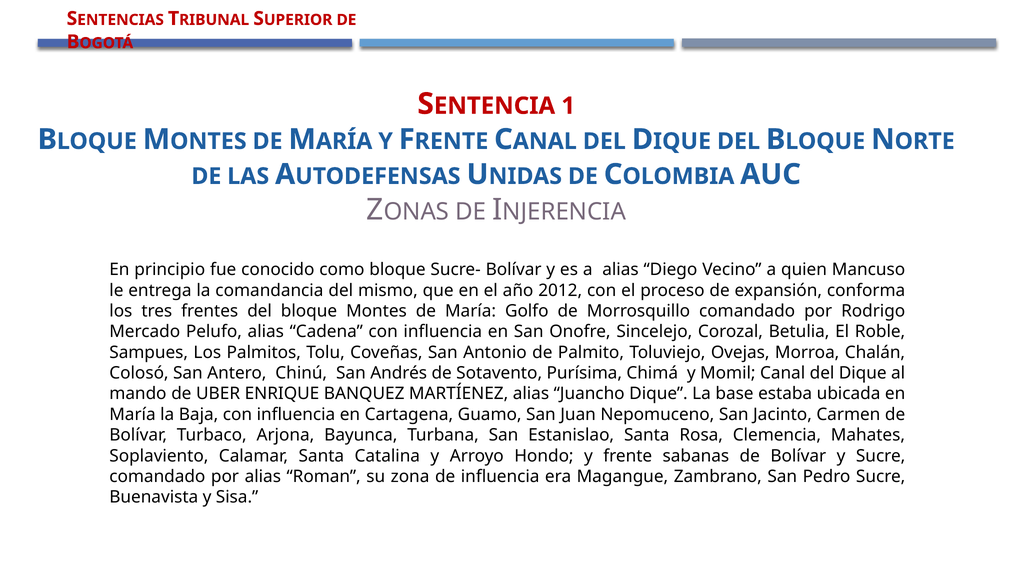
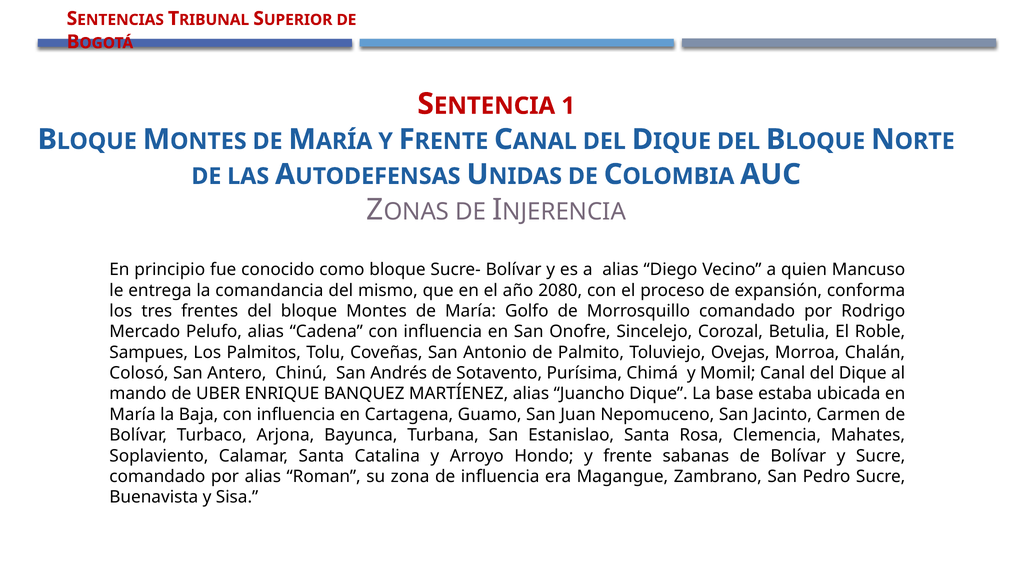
2012: 2012 -> 2080
